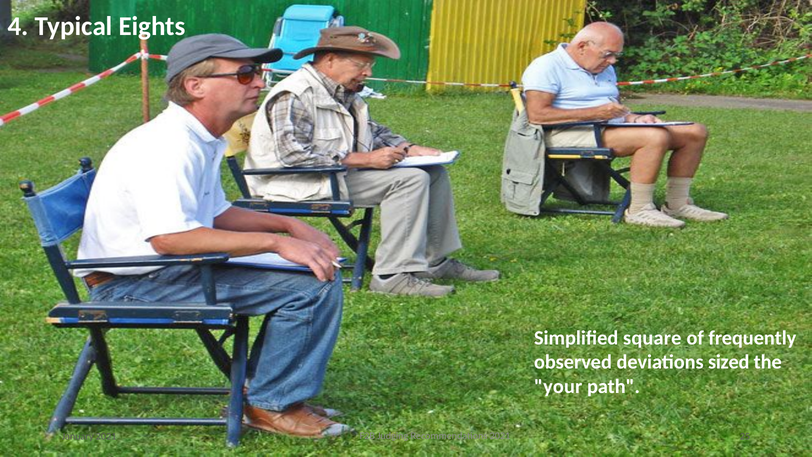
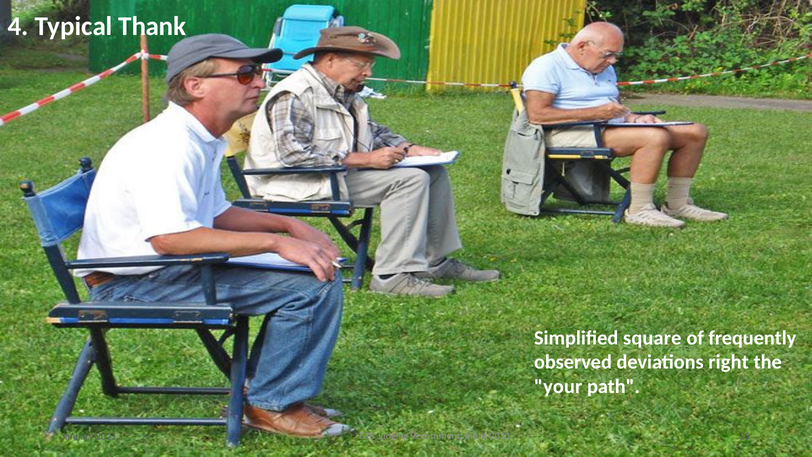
Eights: Eights -> Thank
sized: sized -> right
